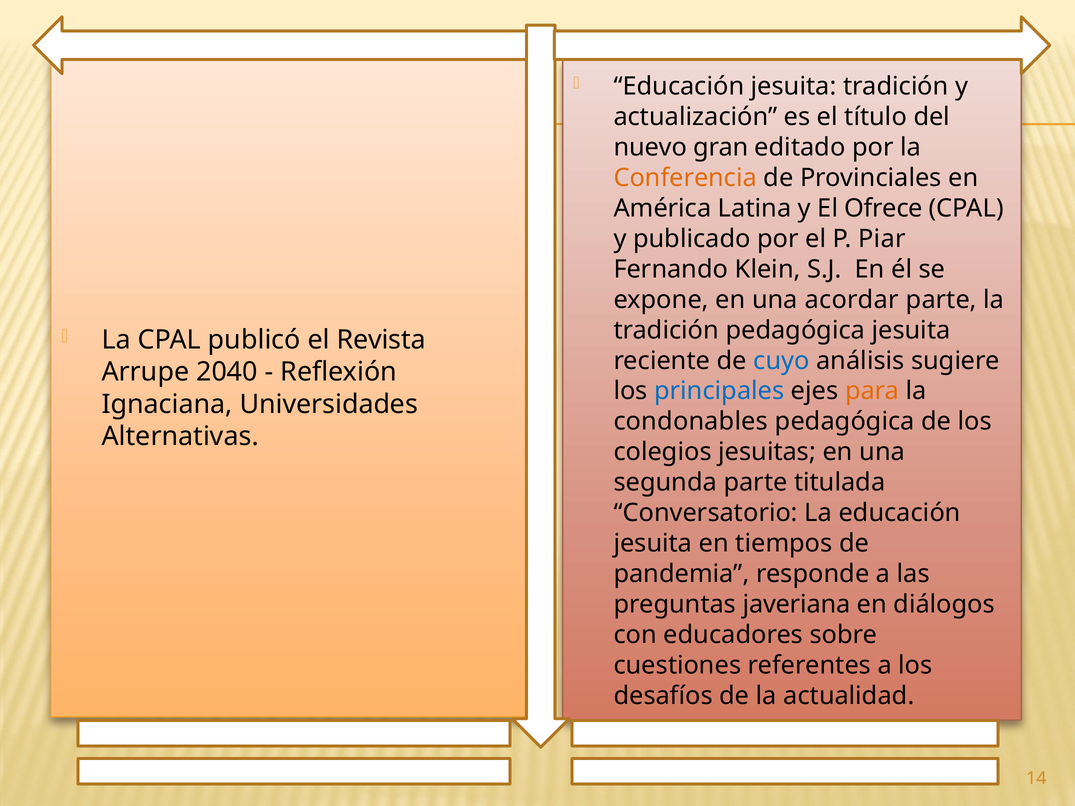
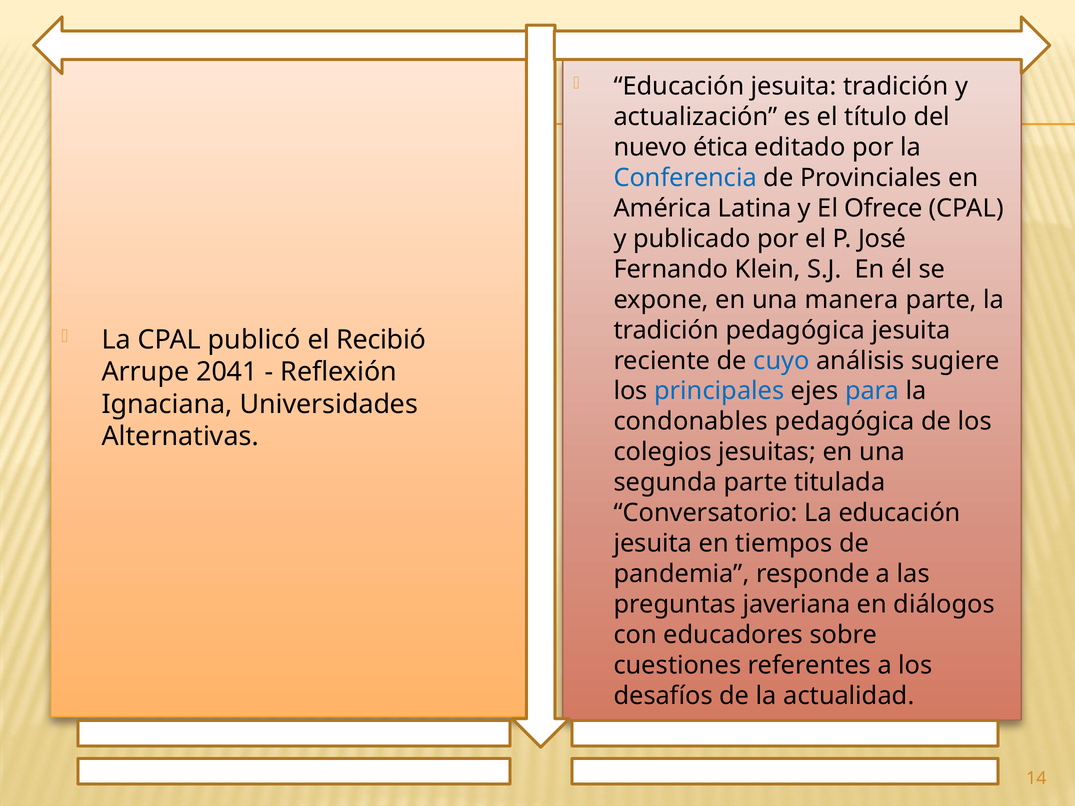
gran: gran -> ética
Conferencia colour: orange -> blue
Piar: Piar -> José
acordar: acordar -> manera
Revista: Revista -> Recibió
2040: 2040 -> 2041
para colour: orange -> blue
